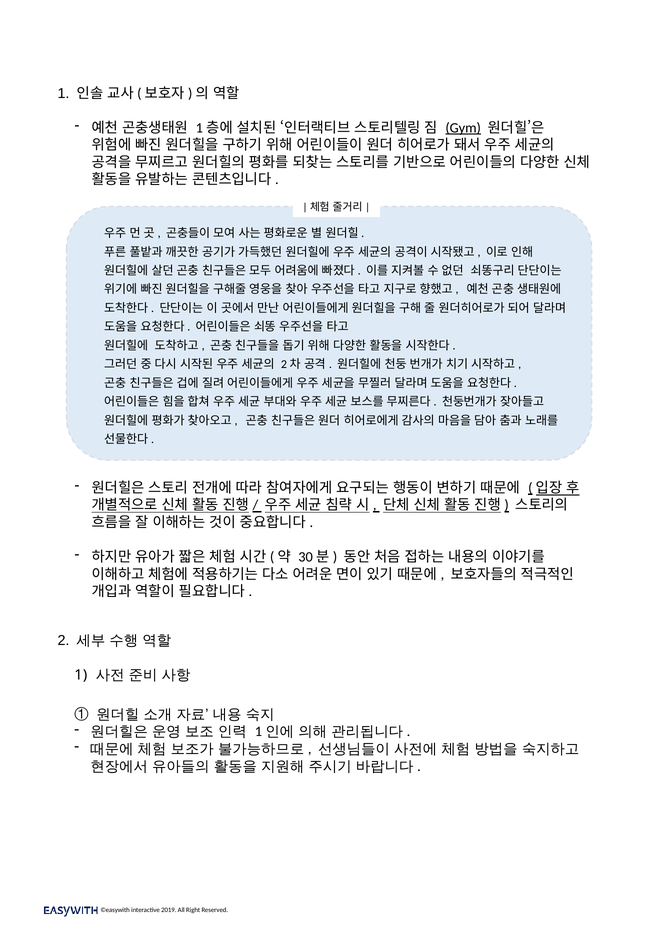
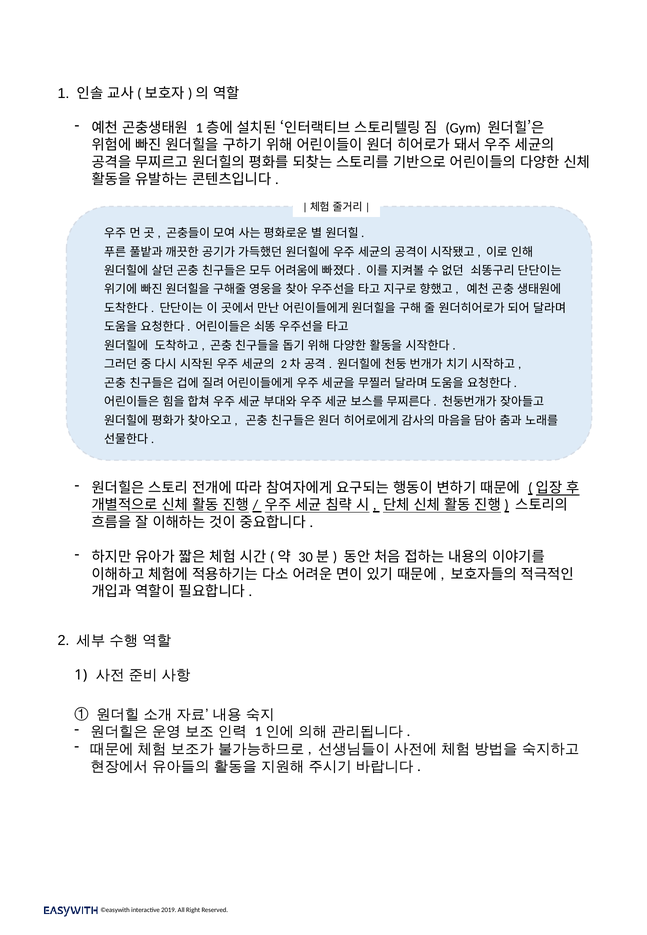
Gym underline: present -> none
